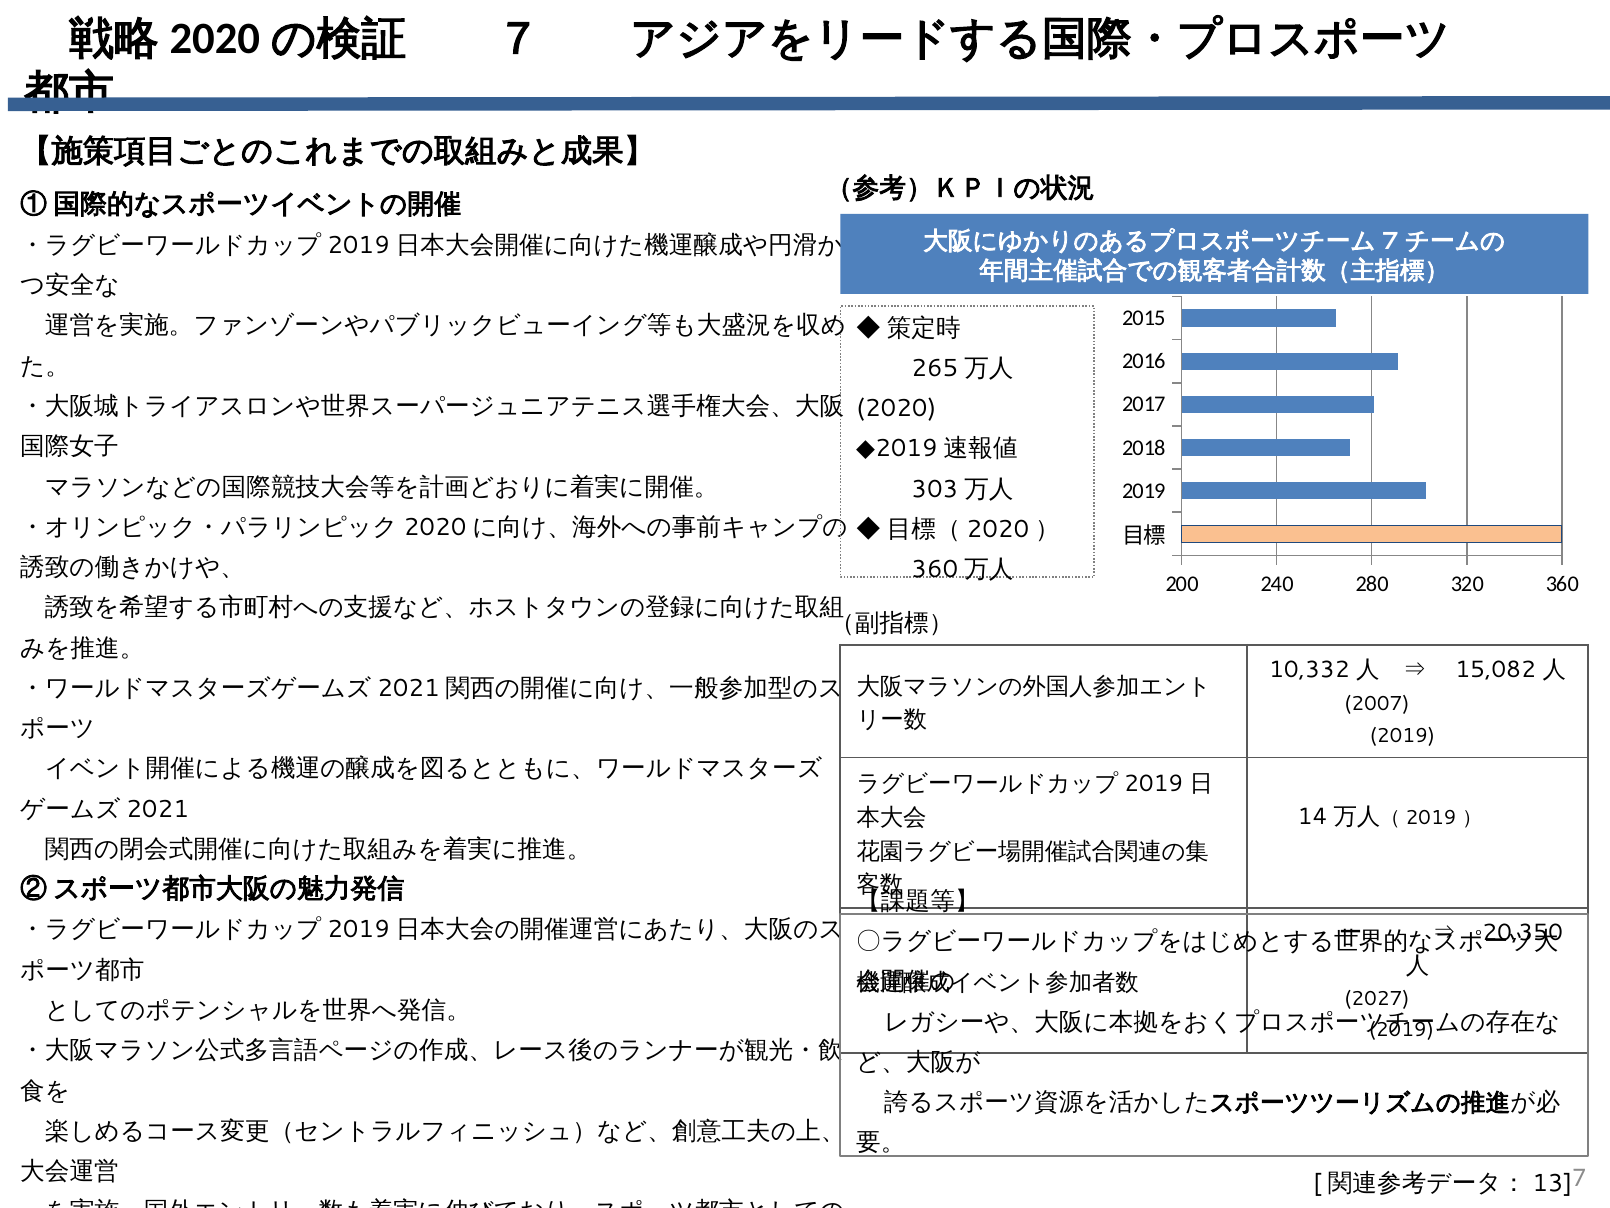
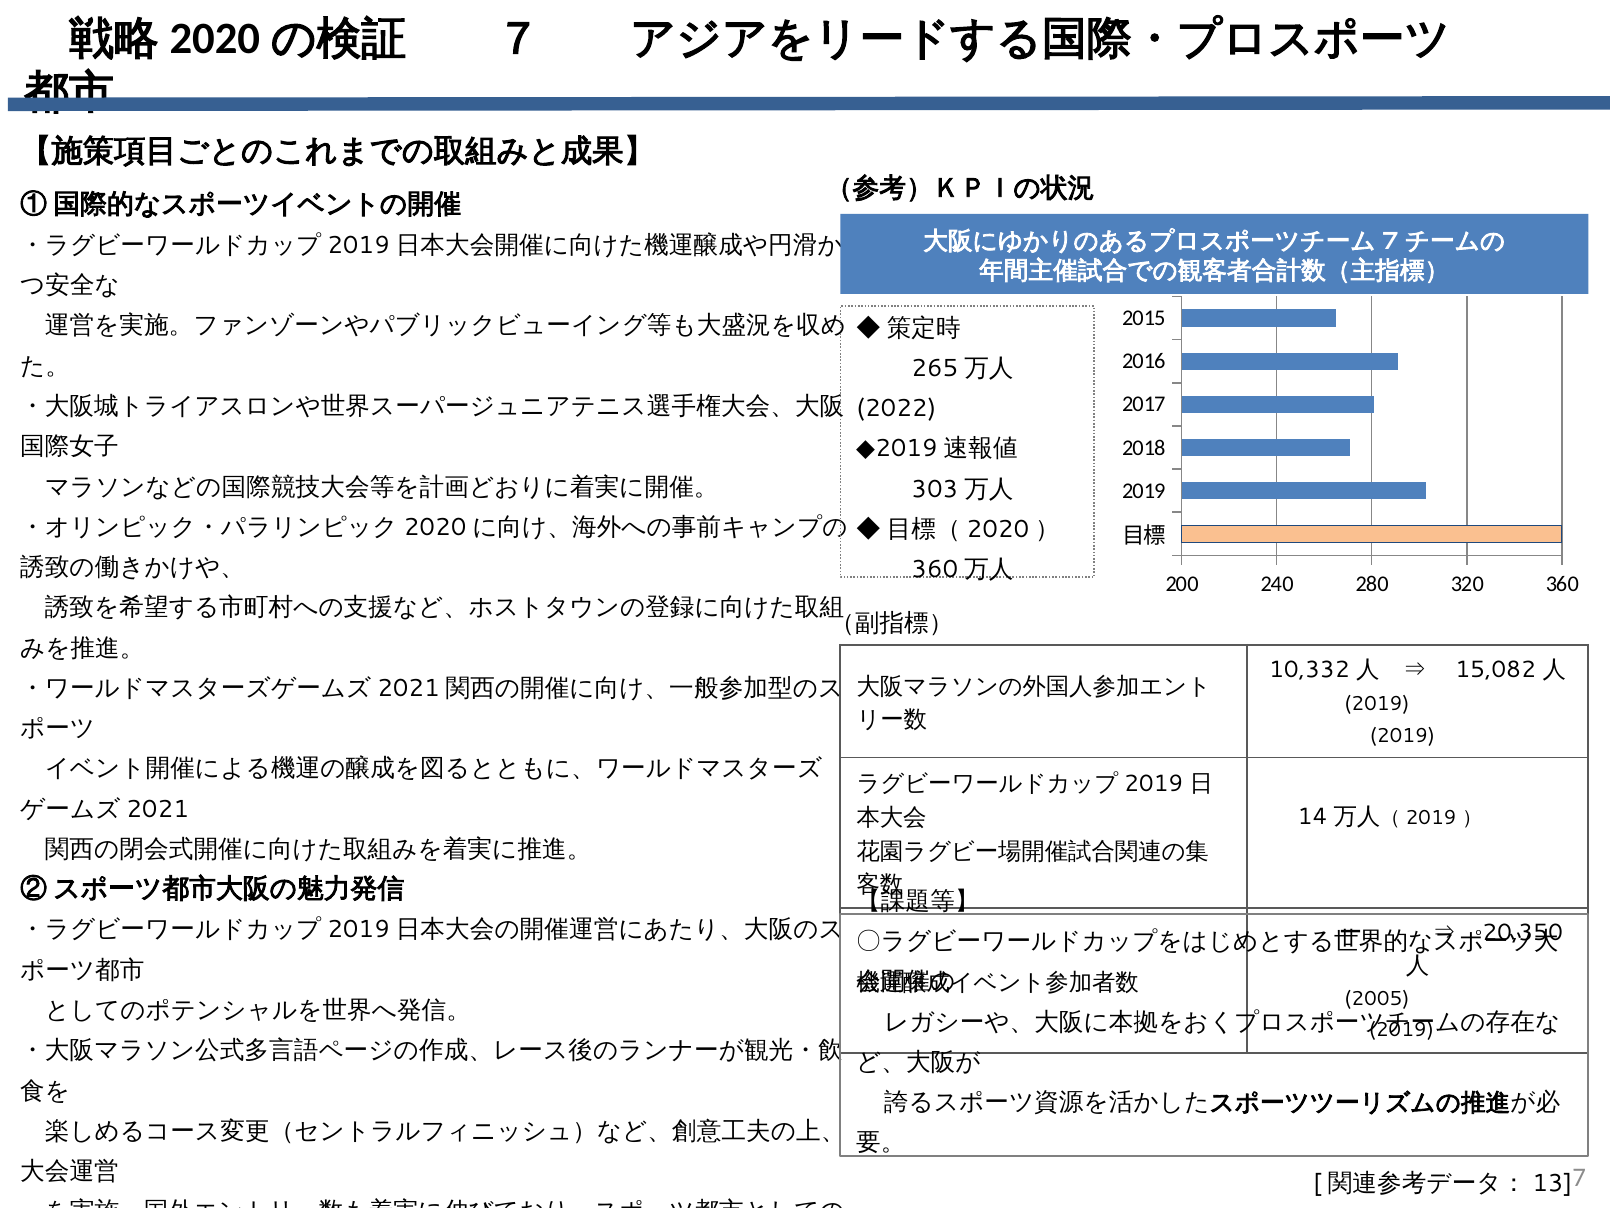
2020: 2020 -> 2022
2007 at (1377, 704): 2007 -> 2019
2027: 2027 -> 2005
